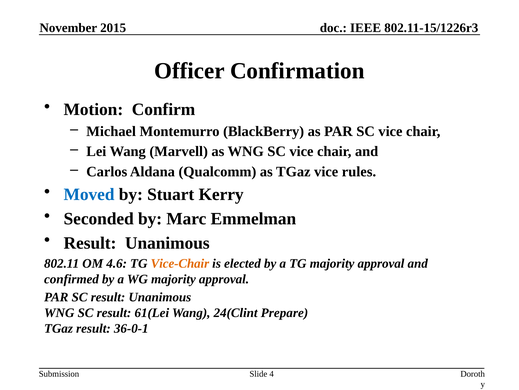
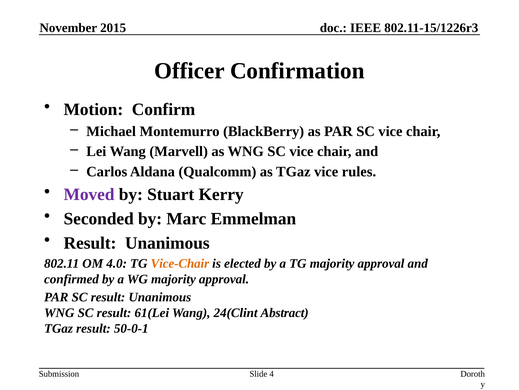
Moved colour: blue -> purple
4.6: 4.6 -> 4.0
Prepare: Prepare -> Abstract
36-0-1: 36-0-1 -> 50-0-1
